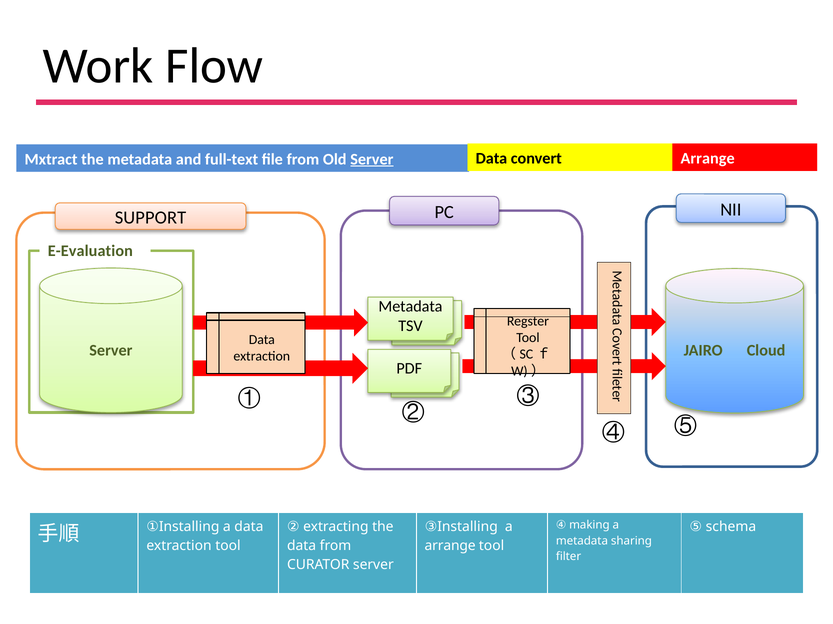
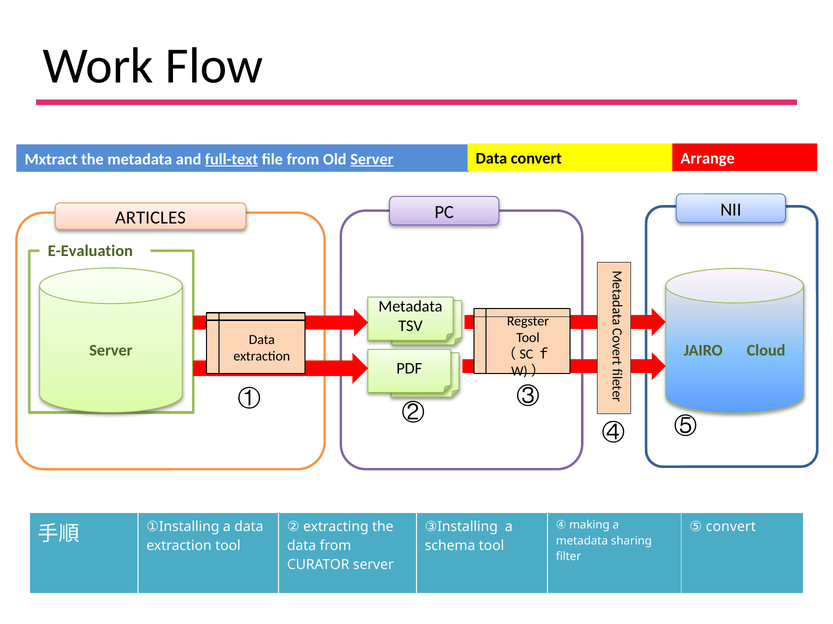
full-text underline: none -> present
SUPPORT: SUPPORT -> ARTICLES
⑤ schema: schema -> convert
arrange at (450, 546): arrange -> schema
